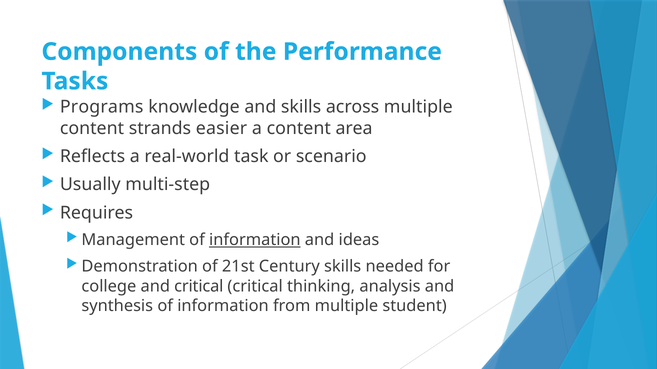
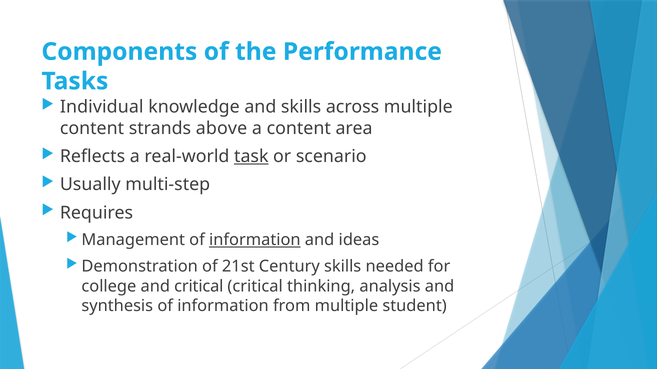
Programs: Programs -> Individual
easier: easier -> above
task underline: none -> present
